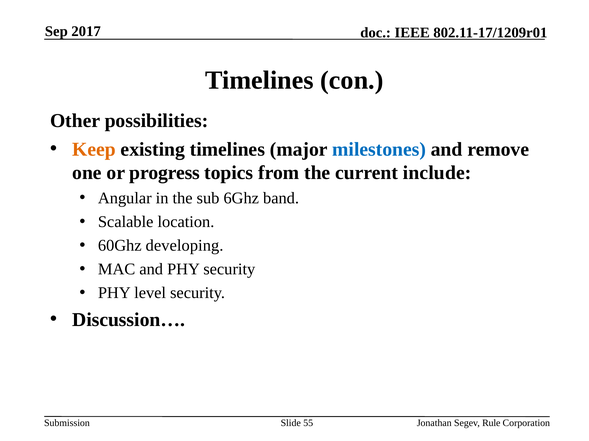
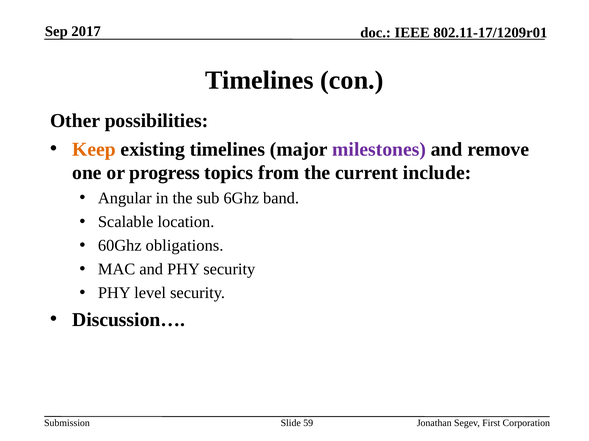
milestones colour: blue -> purple
developing: developing -> obligations
55: 55 -> 59
Rule: Rule -> First
